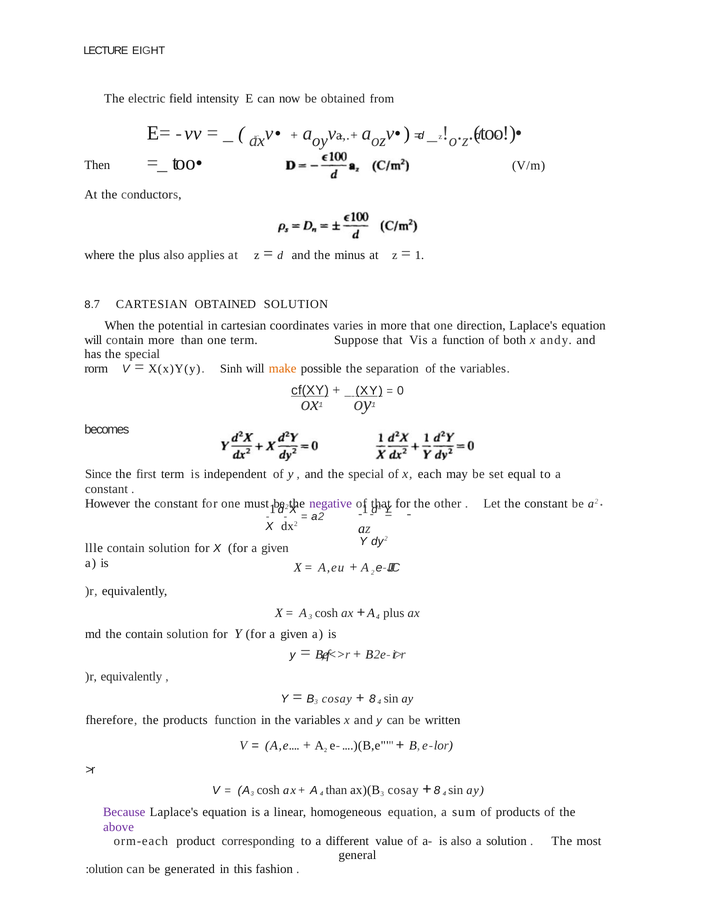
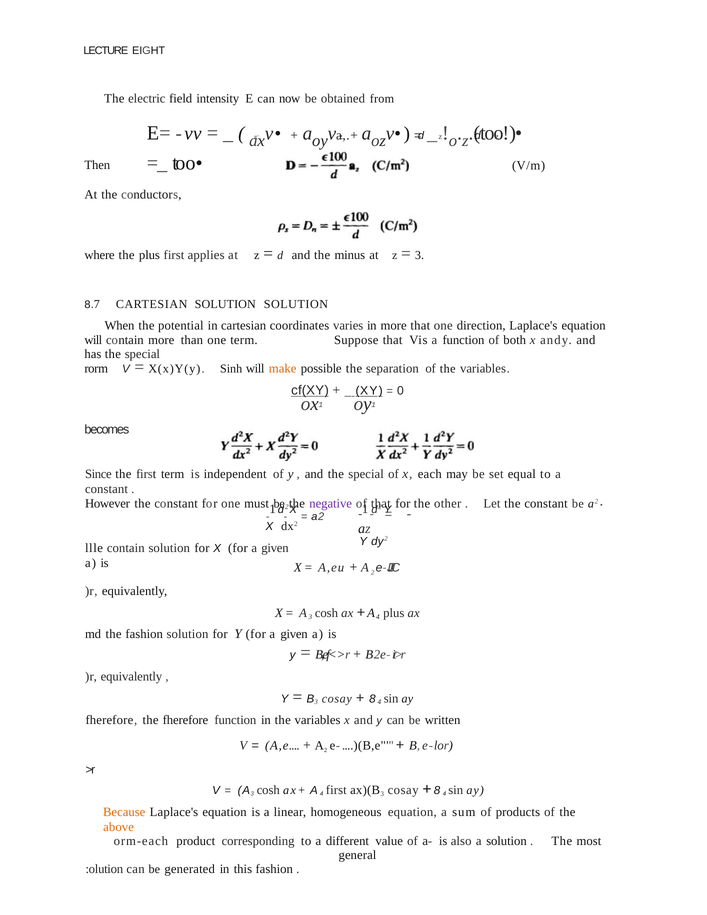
plus also: also -> first
1 at (420, 255): 1 -> 3
CARTESIAN OBTAINED: OBTAINED -> SOLUTION
the contain: contain -> fashion
the products: products -> fherefore
than at (336, 790): than -> first
Because colour: purple -> orange
above colour: purple -> orange
